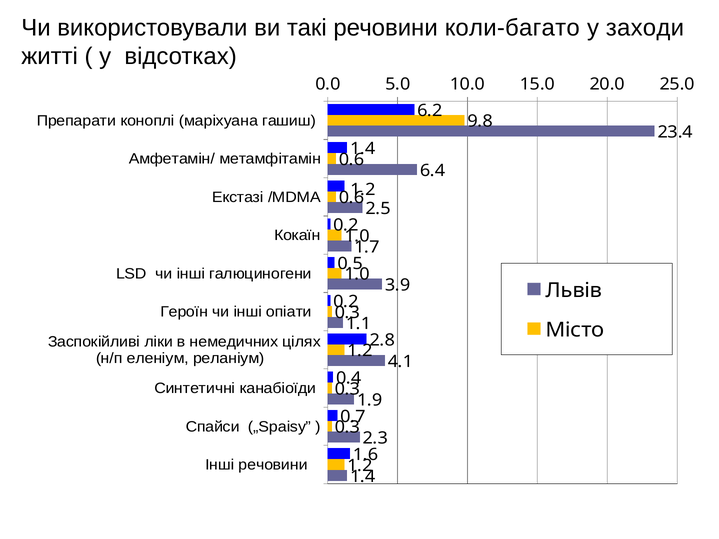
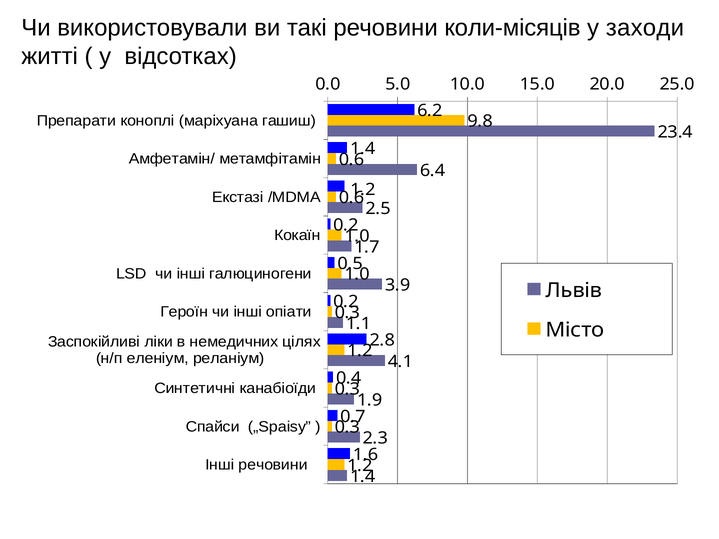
коли-багато: коли-багато -> коли-місяців
